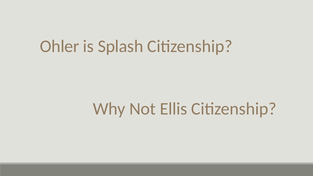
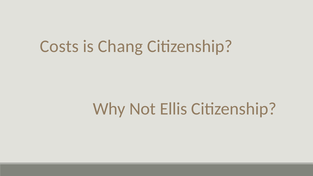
Ohler: Ohler -> Costs
Splash: Splash -> Chang
